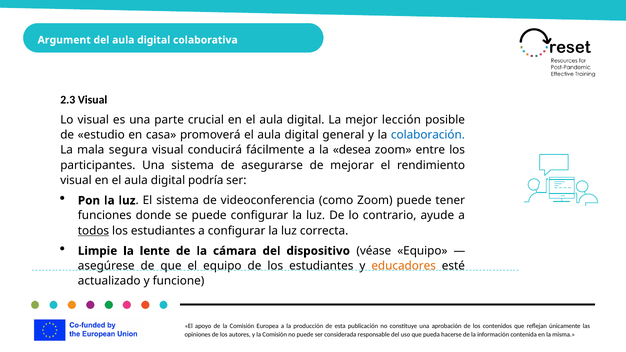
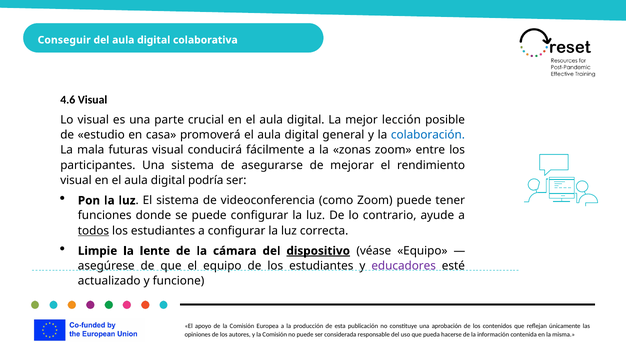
Argument: Argument -> Conseguir
2.3: 2.3 -> 4.6
segura: segura -> futuras
desea: desea -> zonas
dispositivo underline: none -> present
educadores colour: orange -> purple
